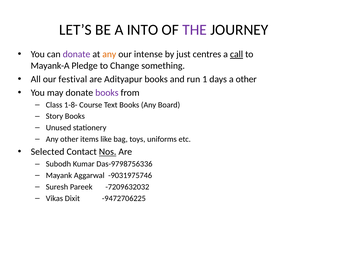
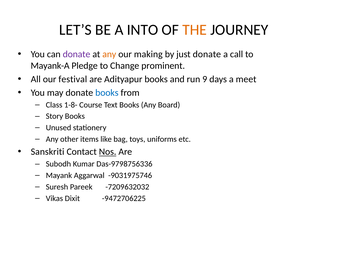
THE colour: purple -> orange
intense: intense -> making
just centres: centres -> donate
call underline: present -> none
something: something -> prominent
1: 1 -> 9
a other: other -> meet
books at (107, 93) colour: purple -> blue
Selected: Selected -> Sanskriti
